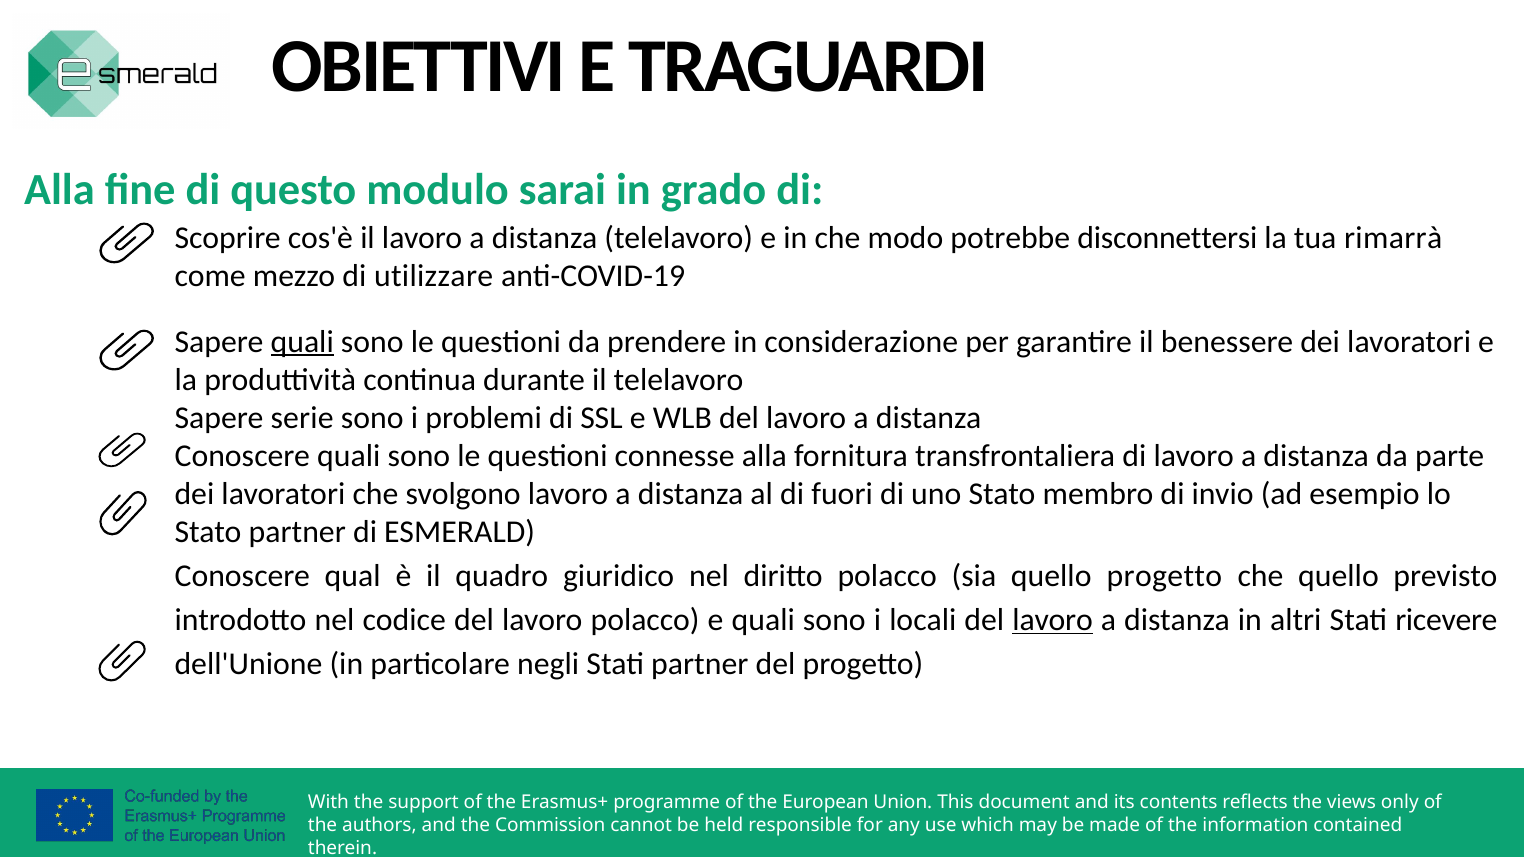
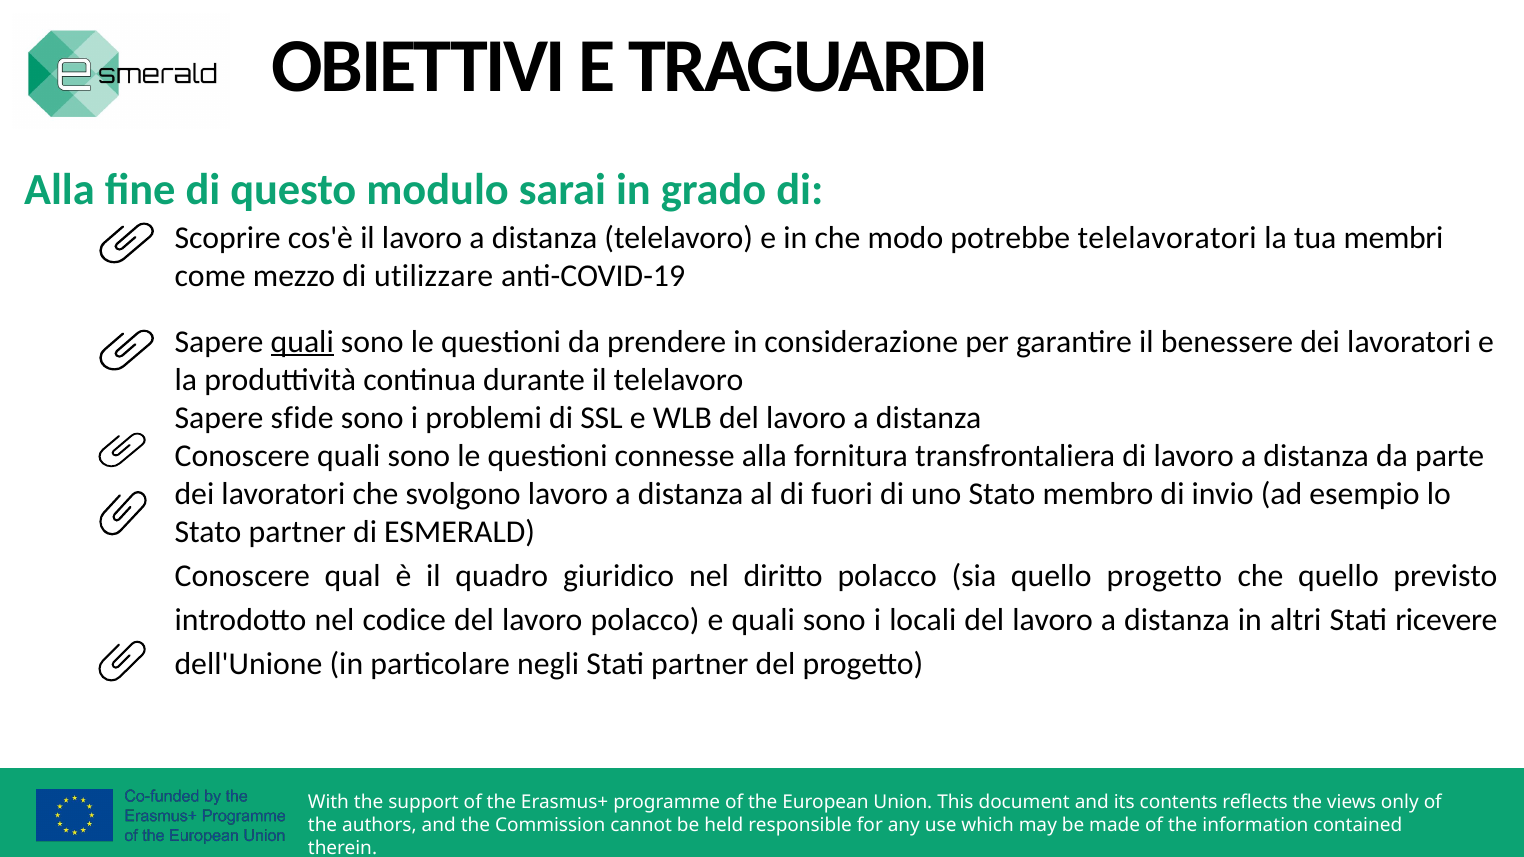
disconnettersi: disconnettersi -> telelavoratori
rimarrà: rimarrà -> membri
serie: serie -> sfide
lavoro at (1053, 620) underline: present -> none
